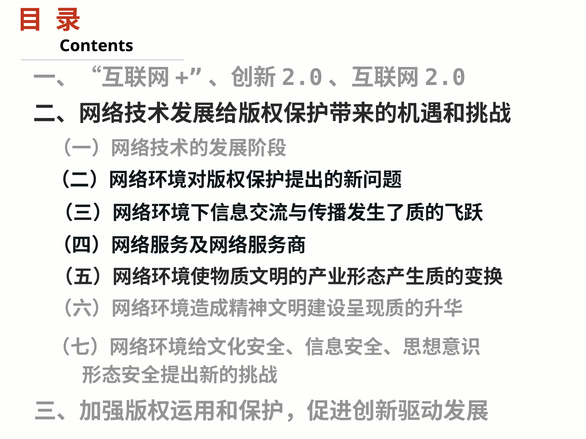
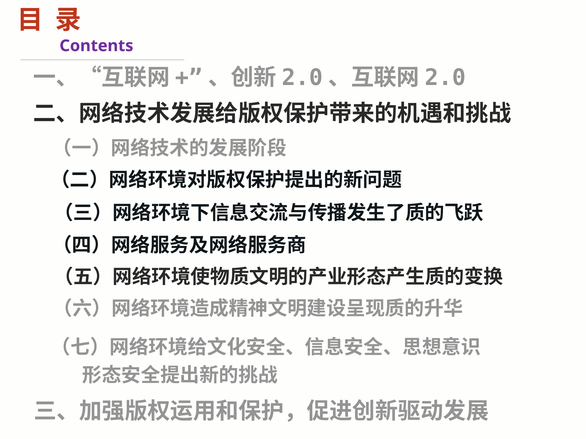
Contents colour: black -> purple
